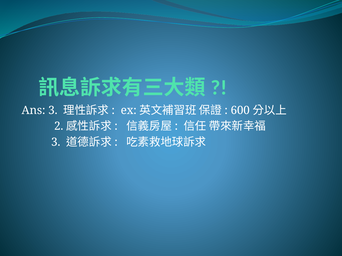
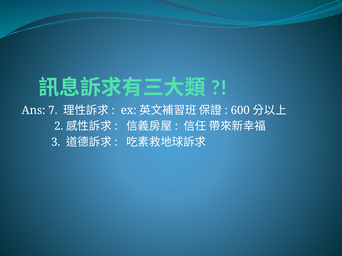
Ans 3: 3 -> 7
